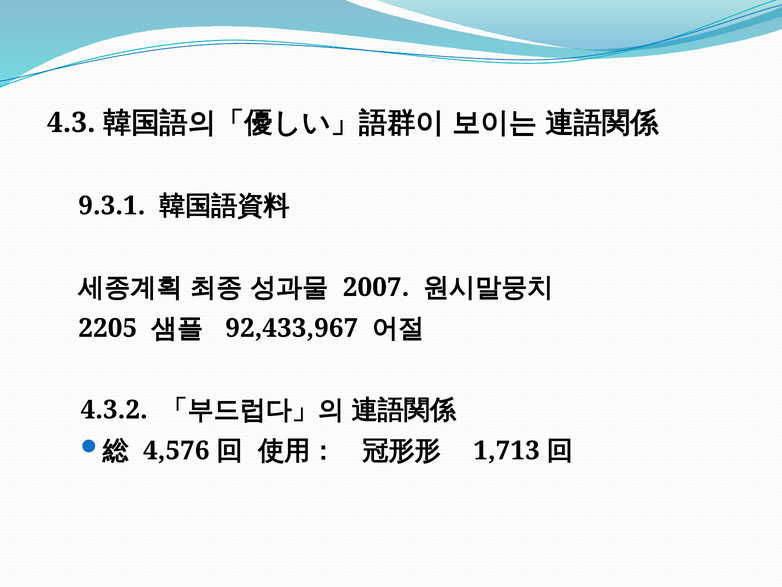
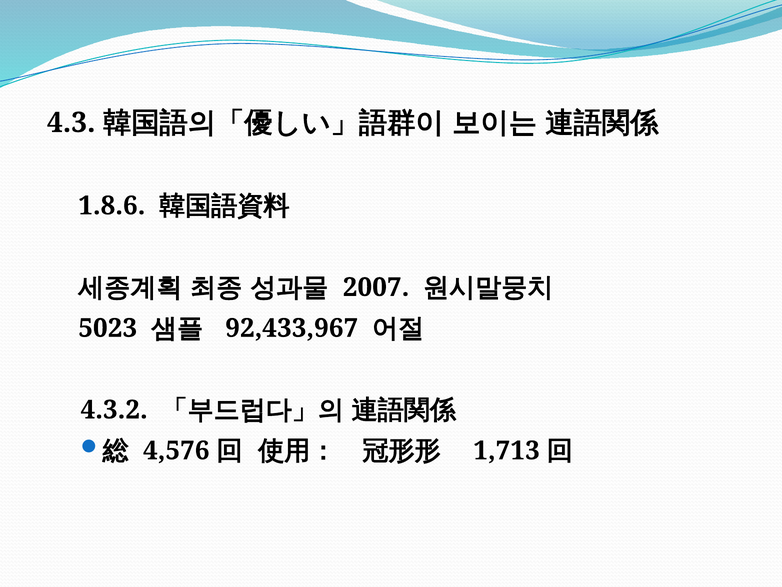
9.3.1: 9.3.1 -> 1.8.6
2205: 2205 -> 5023
